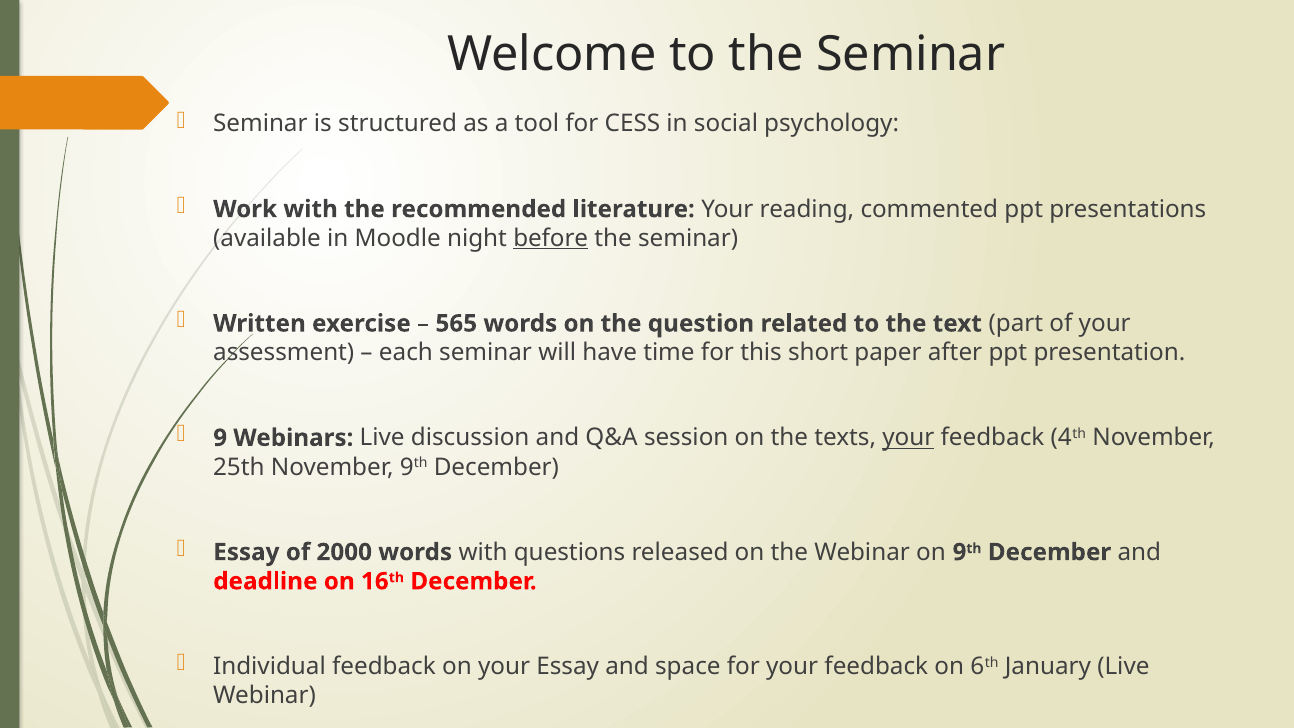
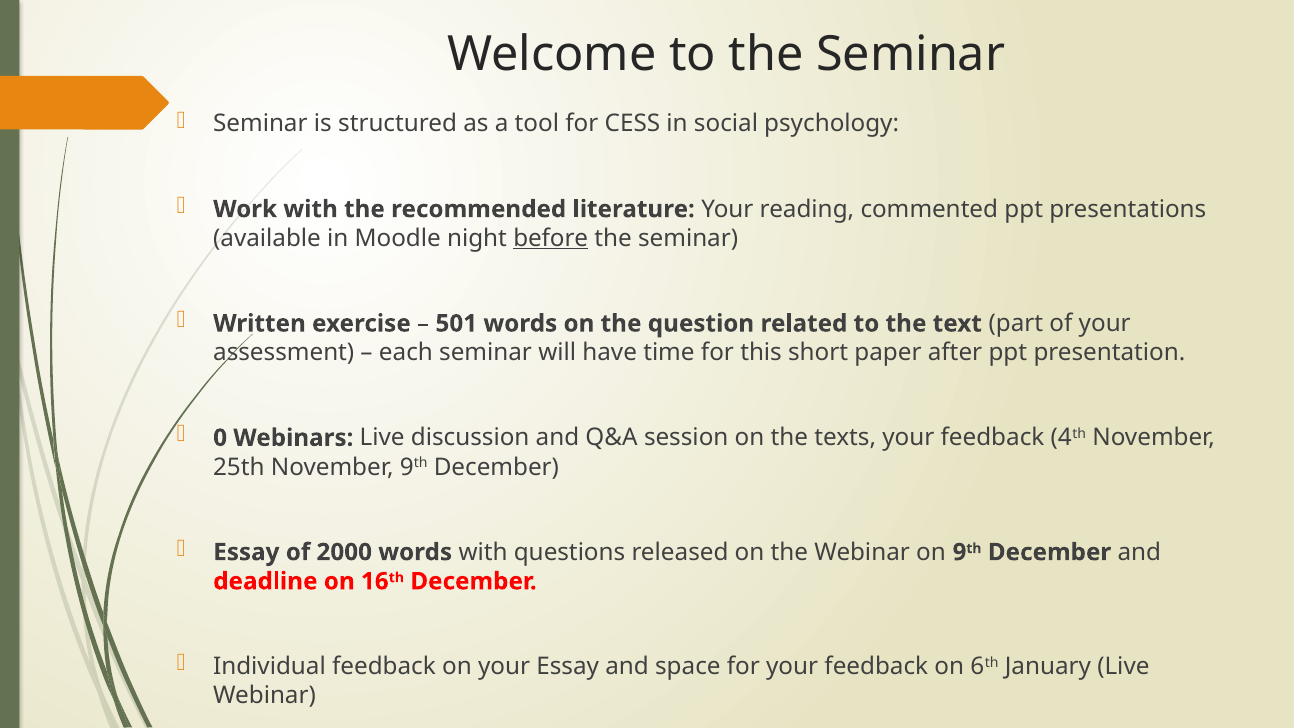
565: 565 -> 501
9: 9 -> 0
your at (908, 438) underline: present -> none
